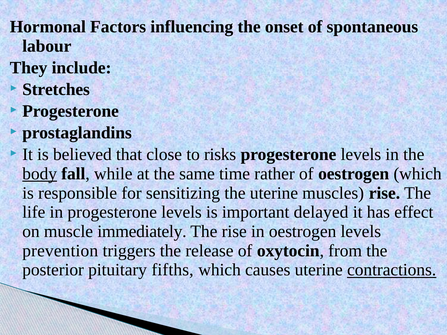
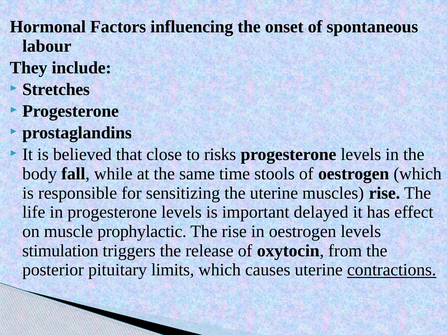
body underline: present -> none
rather: rather -> stools
immediately: immediately -> prophylactic
prevention: prevention -> stimulation
fifths: fifths -> limits
